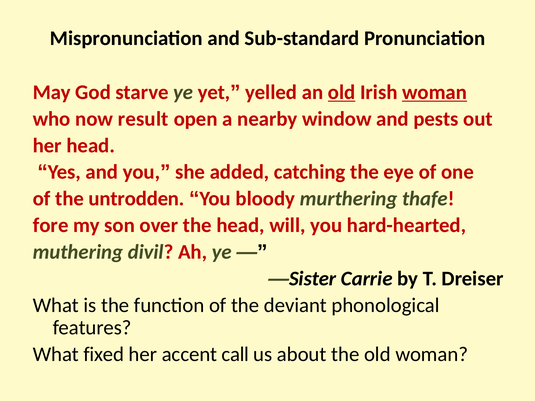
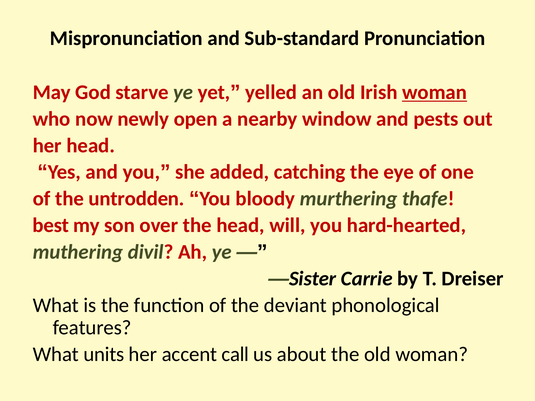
old at (342, 92) underline: present -> none
result: result -> newly
fore: fore -> best
fixed: fixed -> units
